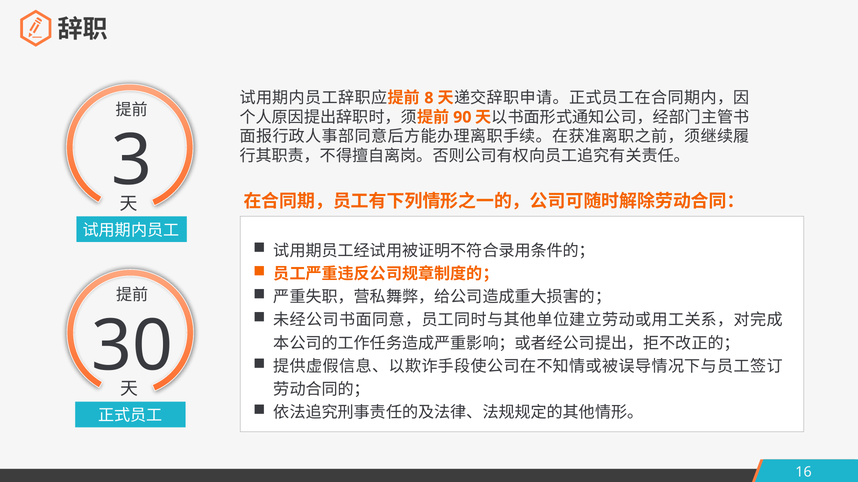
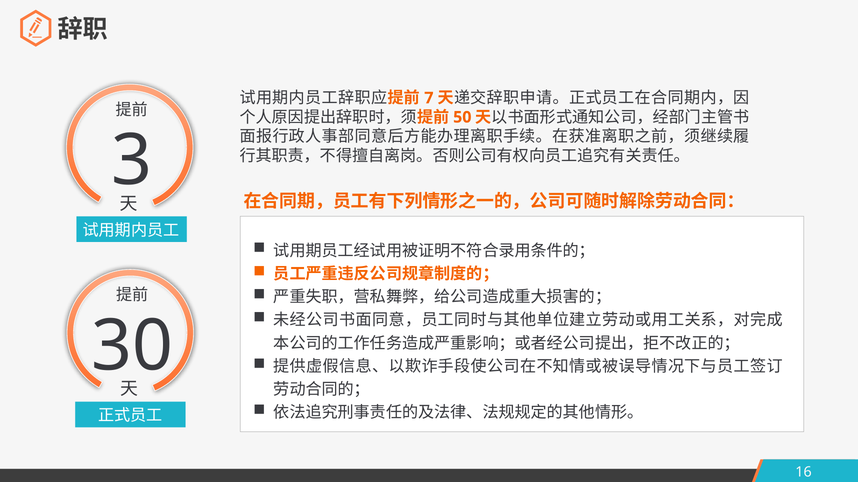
8: 8 -> 7
90: 90 -> 50
